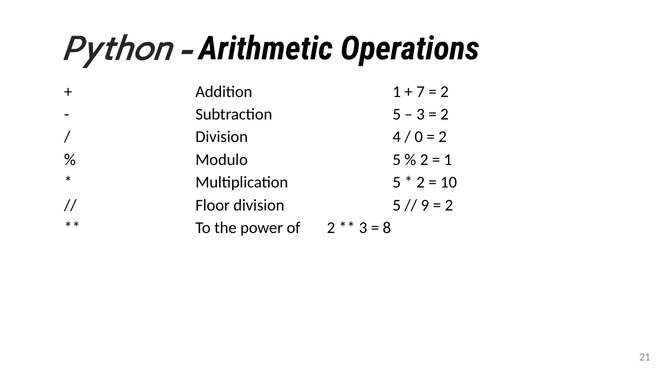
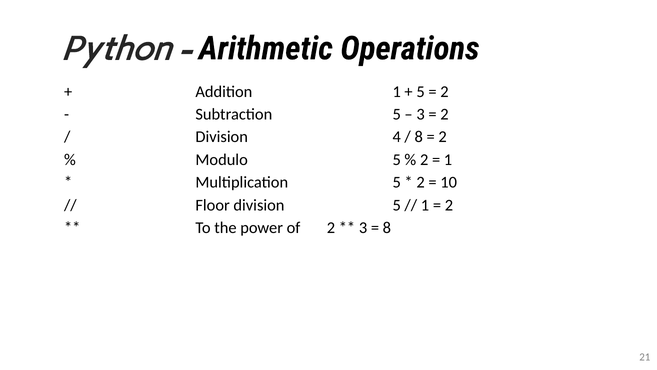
7 at (421, 92): 7 -> 5
0 at (419, 137): 0 -> 8
9 at (425, 205): 9 -> 1
